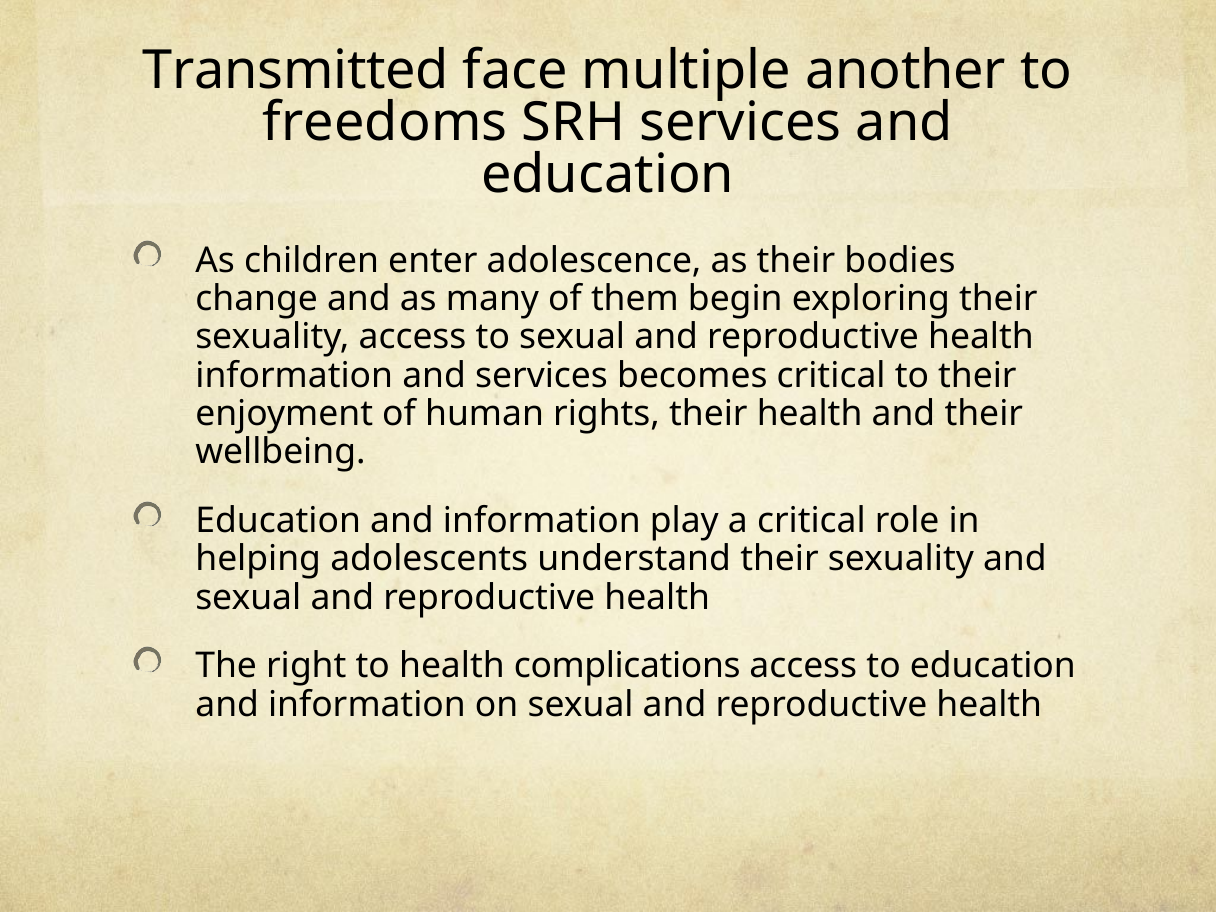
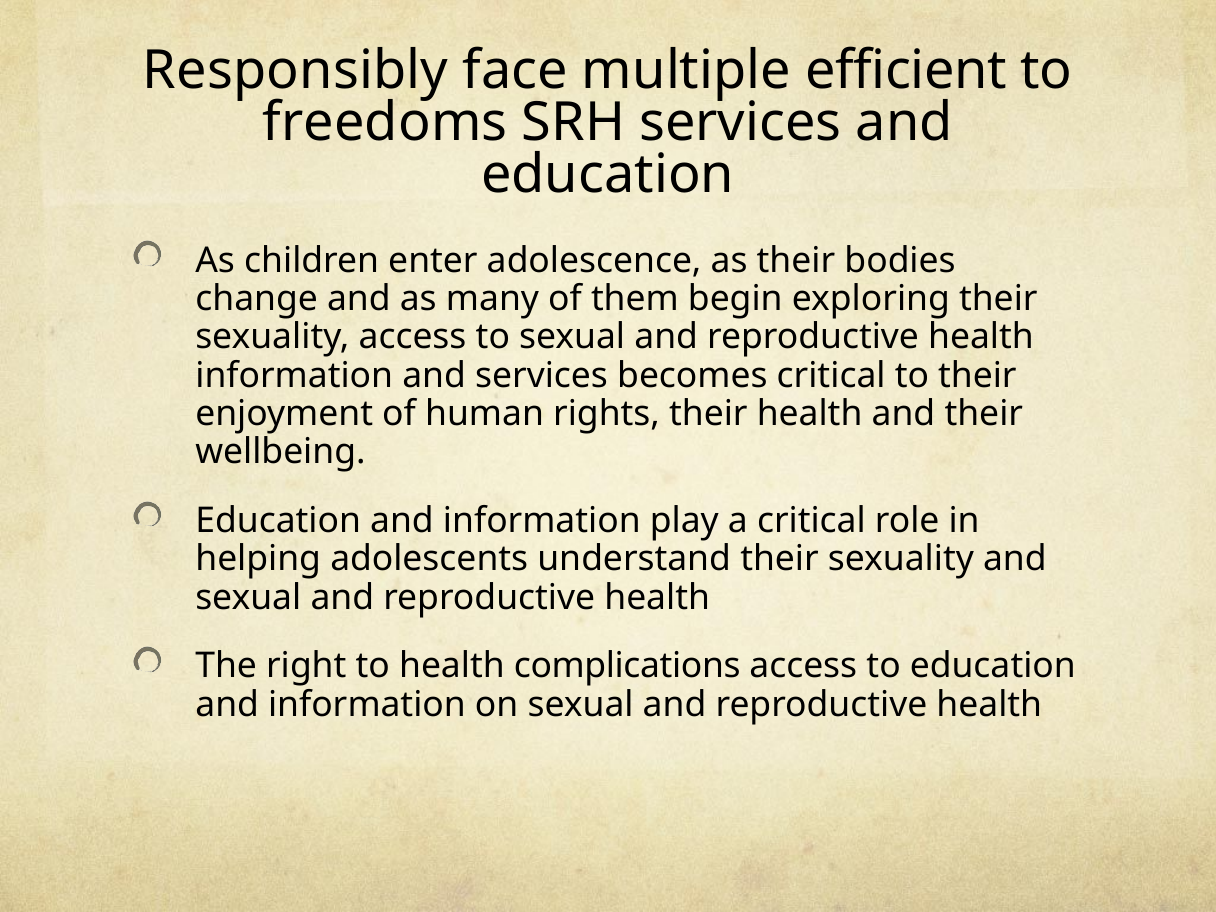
Transmitted: Transmitted -> Responsibly
another: another -> efficient
